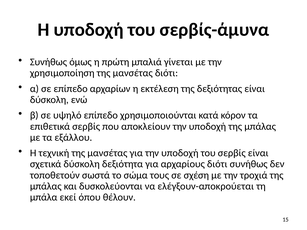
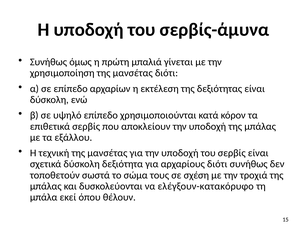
ελέγξουν-αποκρούεται: ελέγξουν-αποκρούεται -> ελέγξουν-κατακόρυφο
